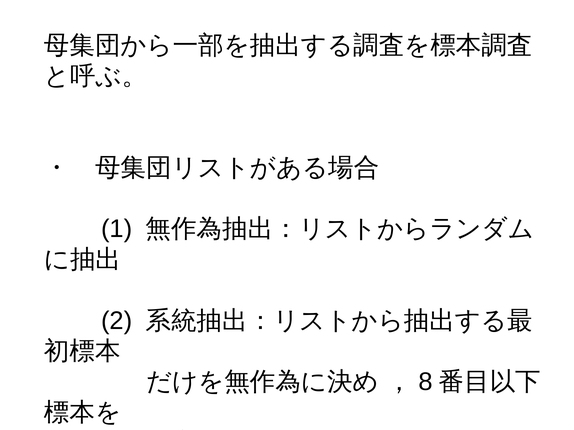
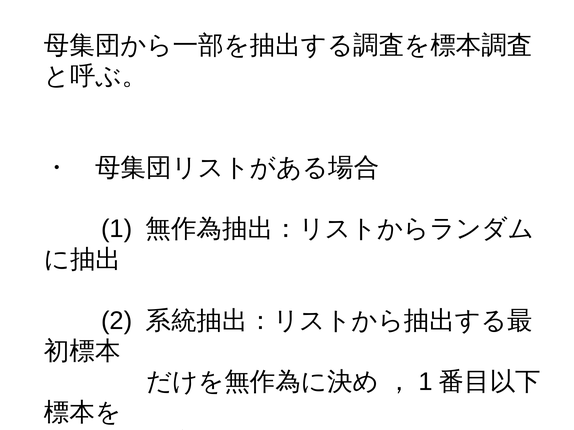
8 at (425, 382): 8 -> 1
